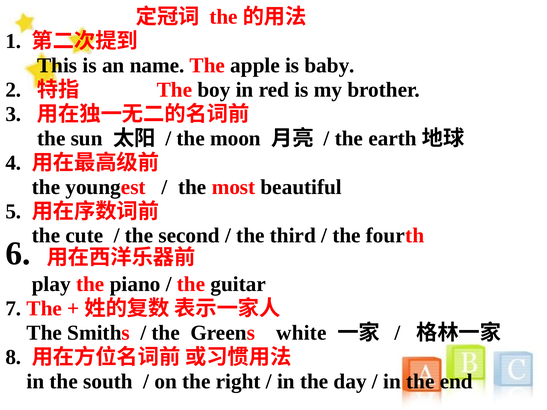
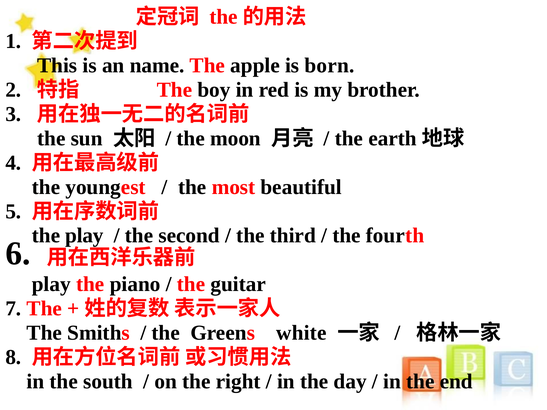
baby: baby -> born
the cute: cute -> play
